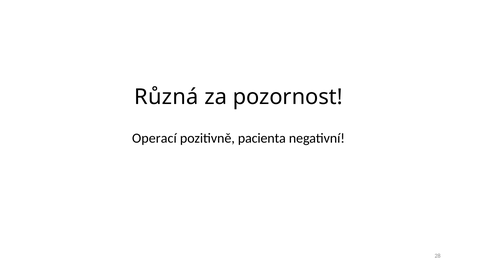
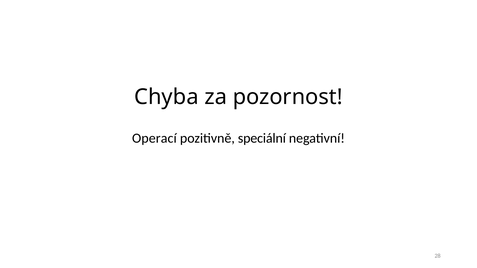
Různá: Různá -> Chyba
pacienta: pacienta -> speciální
